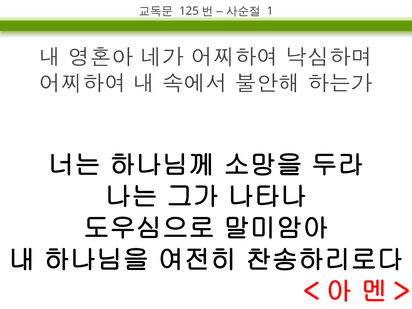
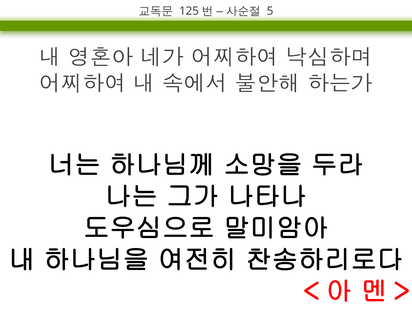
1: 1 -> 5
